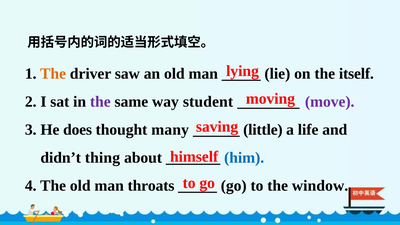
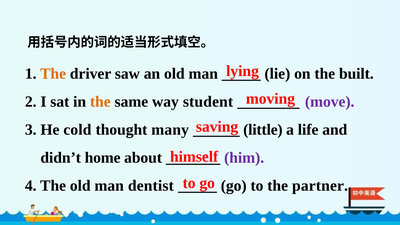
itself: itself -> built
the at (100, 102) colour: purple -> orange
does: does -> cold
thing: thing -> home
him colour: blue -> purple
throats: throats -> dentist
window: window -> partner
